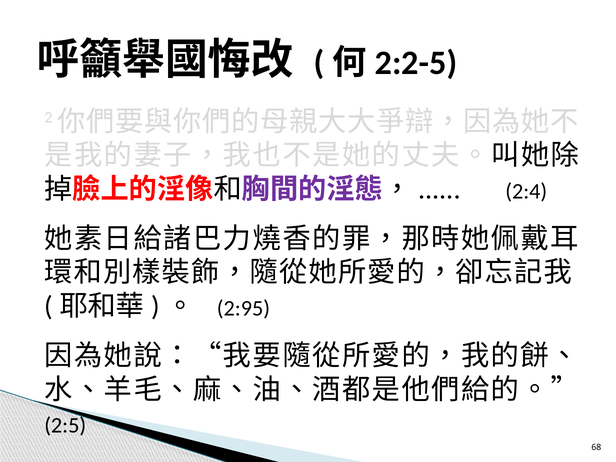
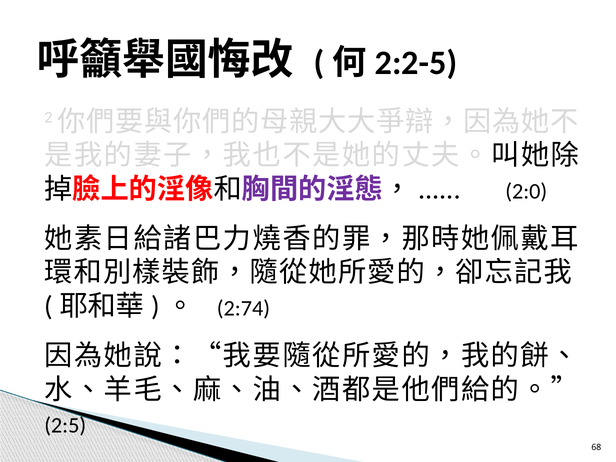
2:4: 2:4 -> 2:0
2:95: 2:95 -> 2:74
